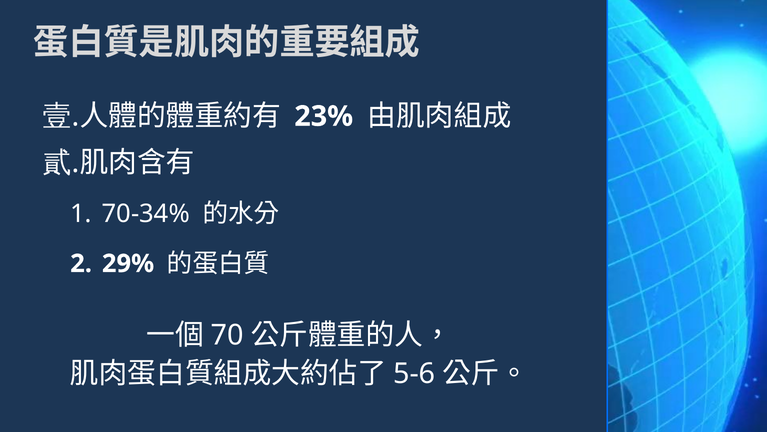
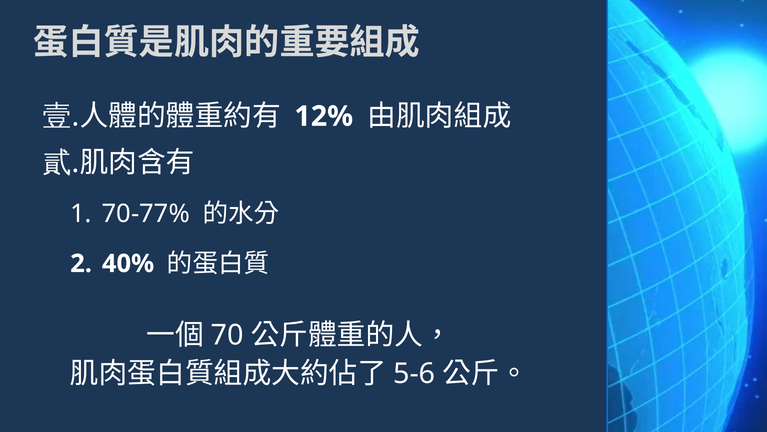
23%: 23% -> 12%
70-34%: 70-34% -> 70-77%
29%: 29% -> 40%
